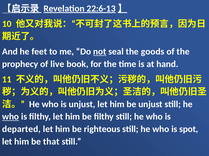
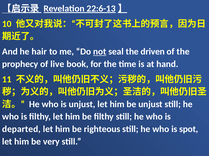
feet: feet -> hair
goods: goods -> driven
who at (11, 117) underline: present -> none
that: that -> very
